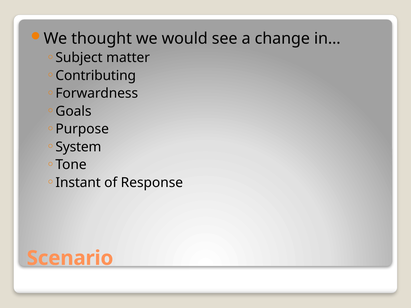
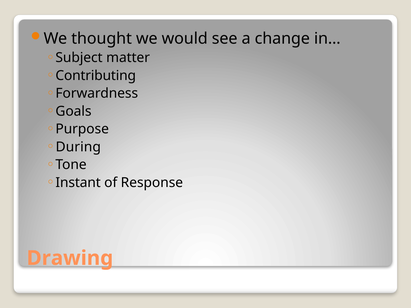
System: System -> During
Scenario: Scenario -> Drawing
